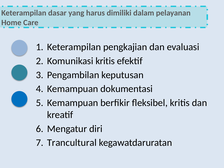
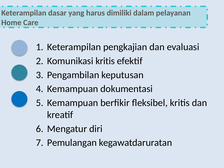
Trancultural: Trancultural -> Pemulangan
